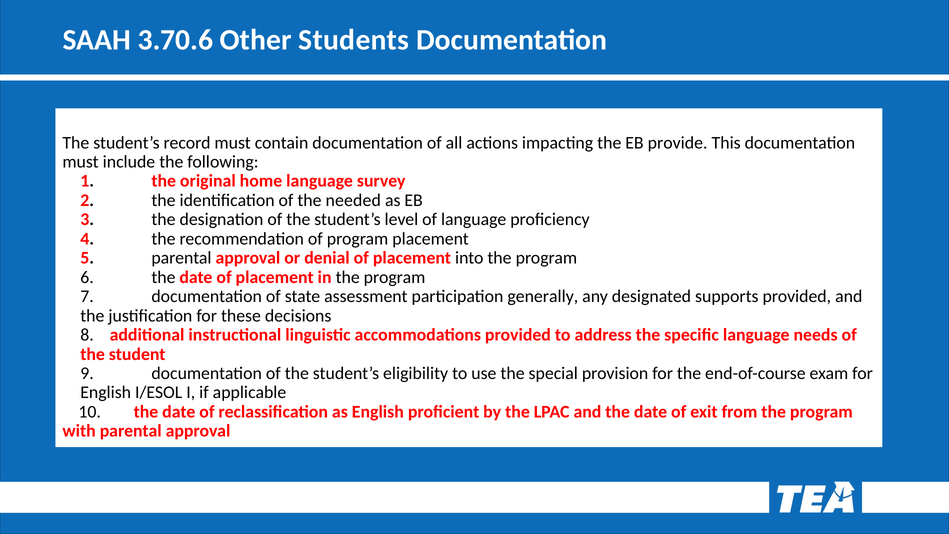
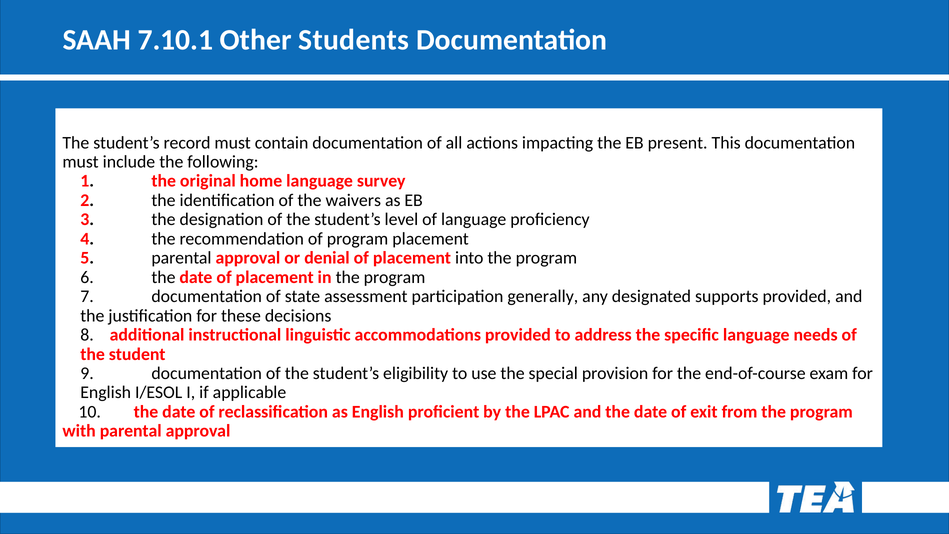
3.70.6: 3.70.6 -> 7.10.1
provide: provide -> present
needed: needed -> waivers
